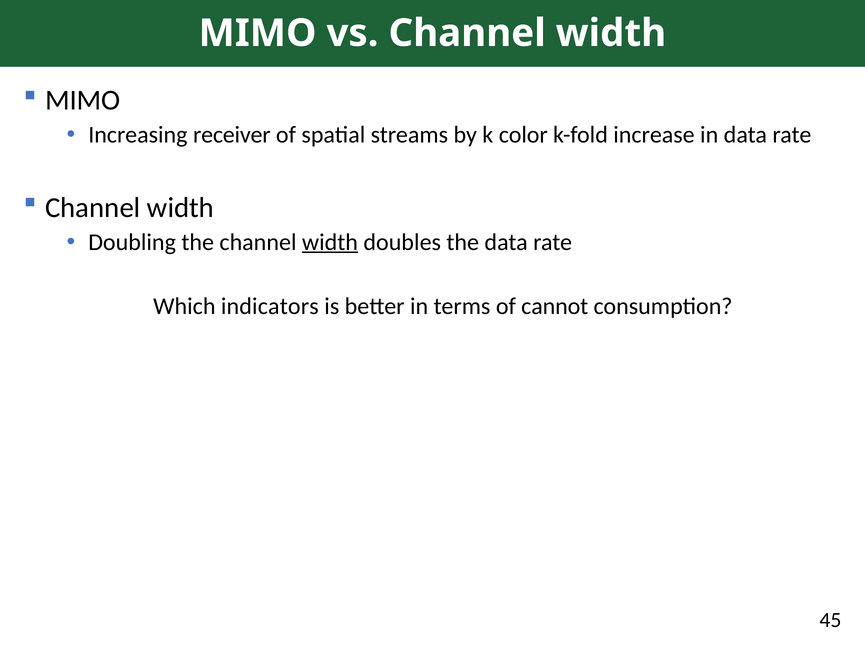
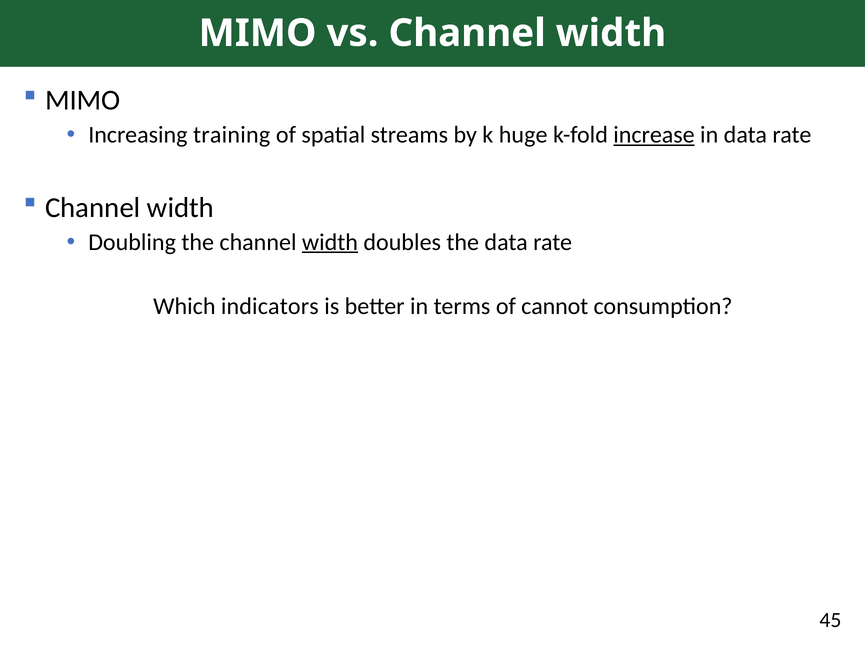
receiver: receiver -> training
color: color -> huge
increase underline: none -> present
